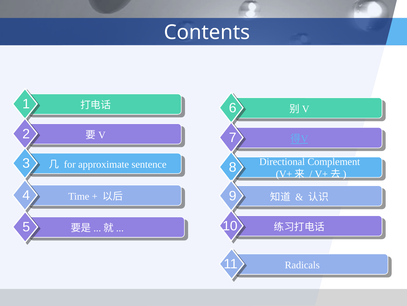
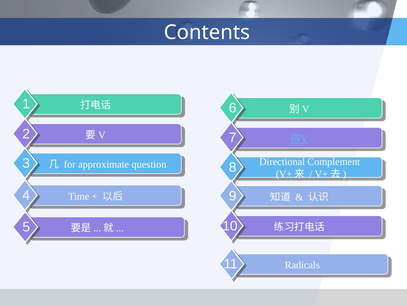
sentence: sentence -> question
